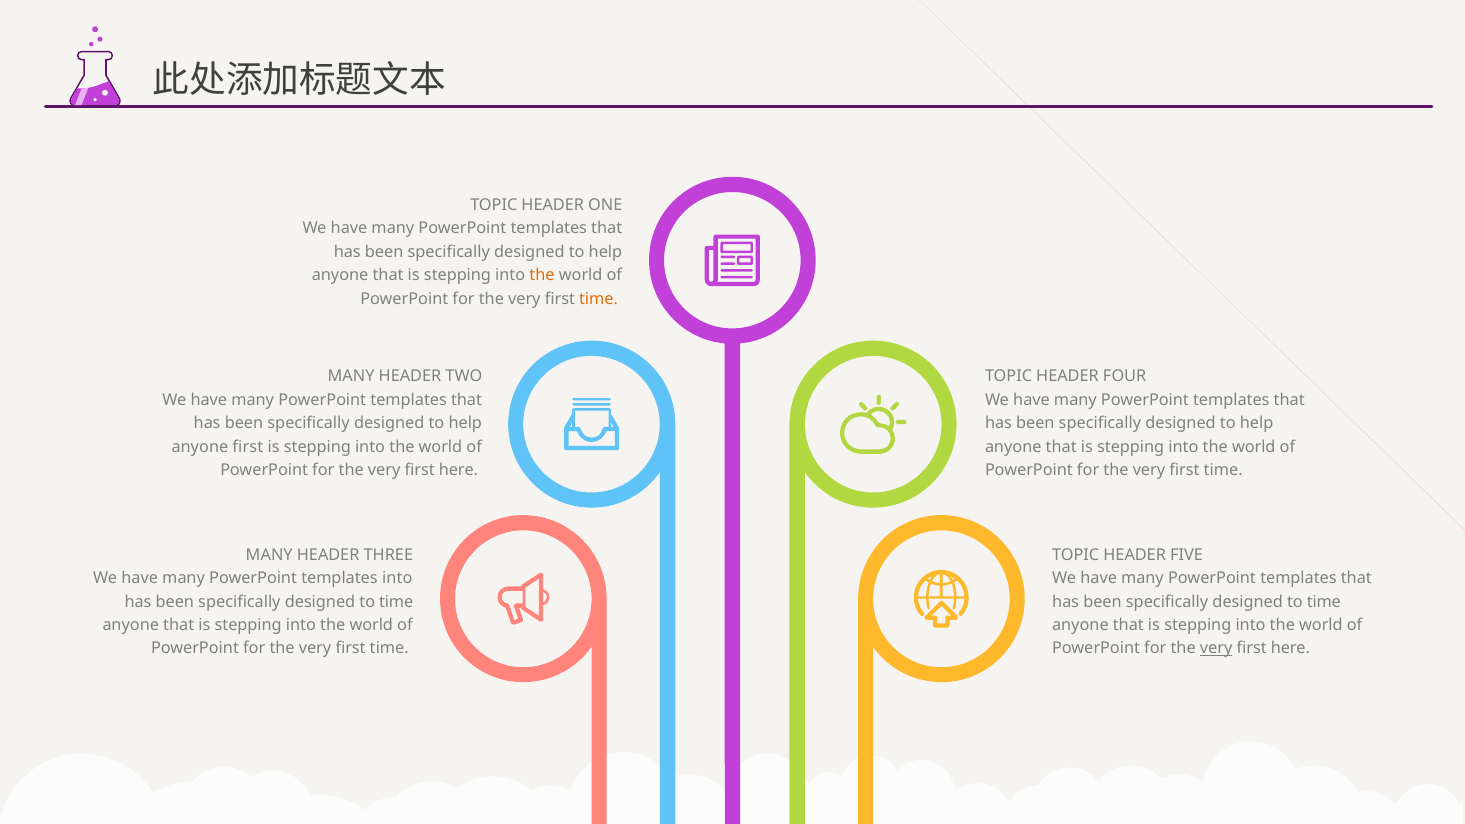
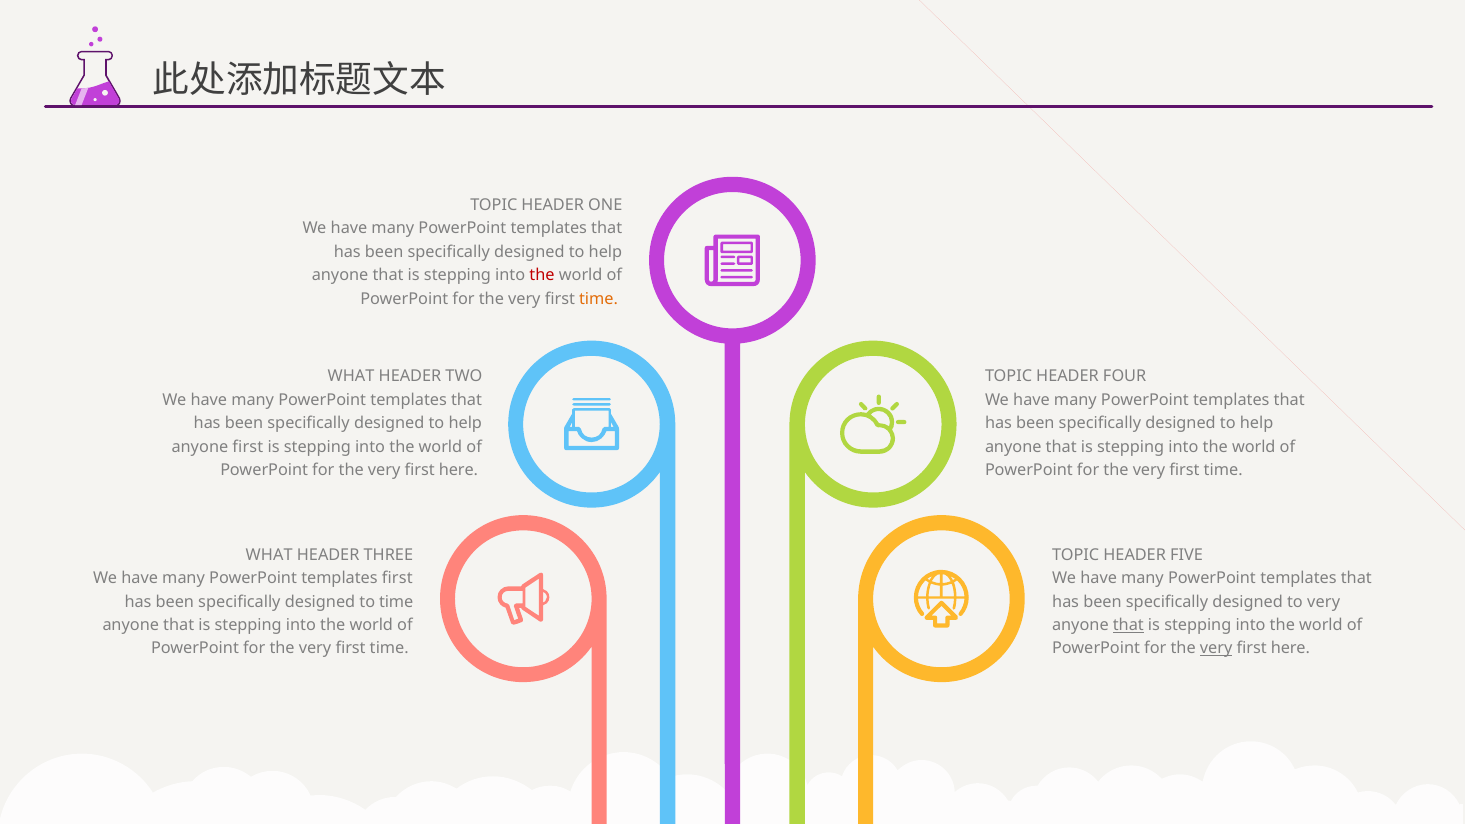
the at (542, 275) colour: orange -> red
MANY at (351, 377): MANY -> WHAT
MANY at (269, 555): MANY -> WHAT
templates into: into -> first
time at (1324, 602): time -> very
that at (1128, 625) underline: none -> present
